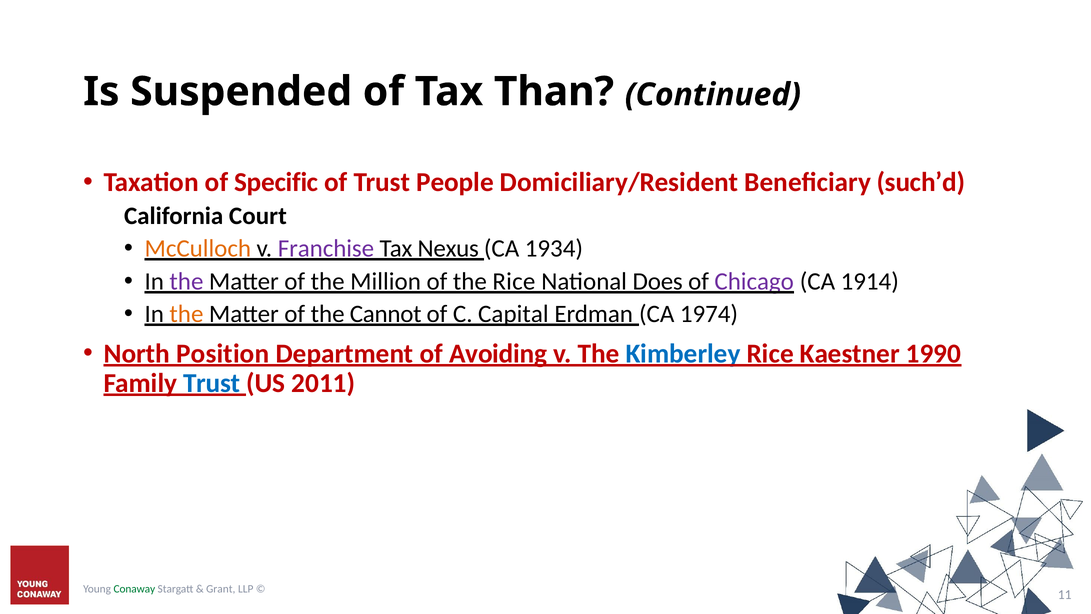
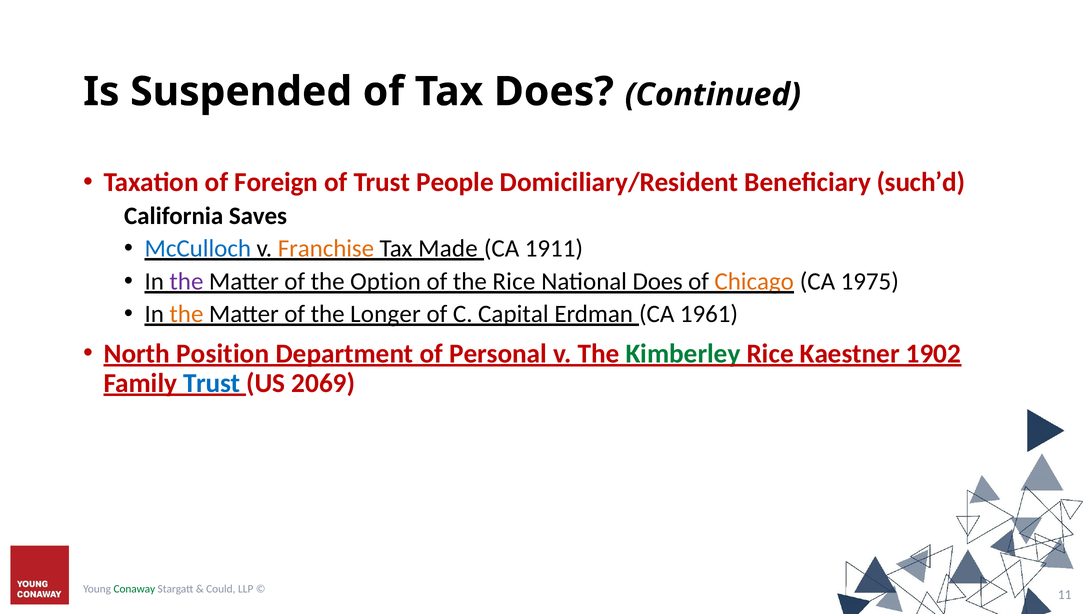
Tax Than: Than -> Does
Specific: Specific -> Foreign
Court: Court -> Saves
McCulloch colour: orange -> blue
Franchise colour: purple -> orange
Nexus: Nexus -> Made
1934: 1934 -> 1911
Million: Million -> Option
Chicago colour: purple -> orange
1914: 1914 -> 1975
Cannot: Cannot -> Longer
1974: 1974 -> 1961
Avoiding: Avoiding -> Personal
Kimberley colour: blue -> green
1990: 1990 -> 1902
2011: 2011 -> 2069
Grant: Grant -> Could
